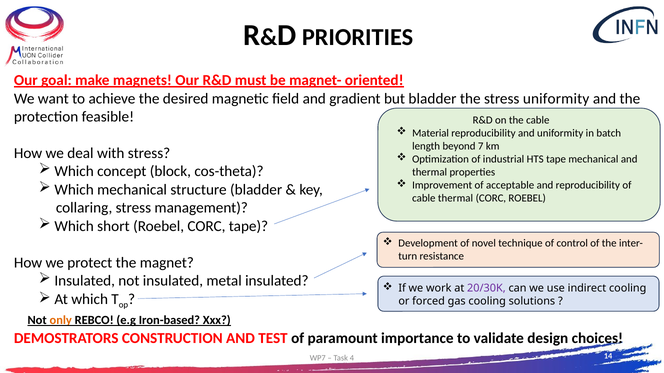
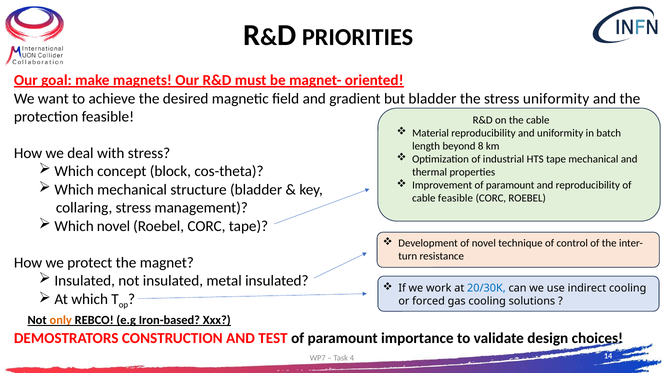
7: 7 -> 8
Improvement of acceptable: acceptable -> paramount
cable thermal: thermal -> feasible
Which short: short -> novel
20/30K colour: purple -> blue
